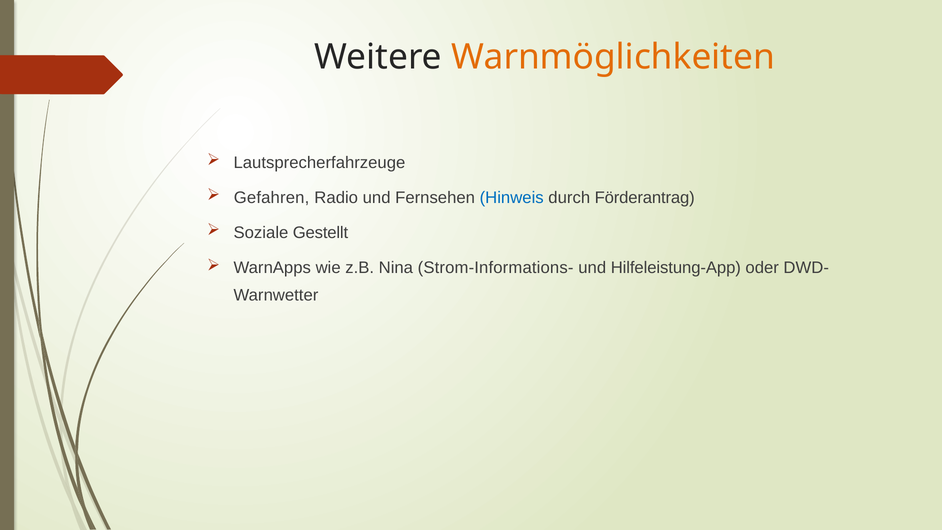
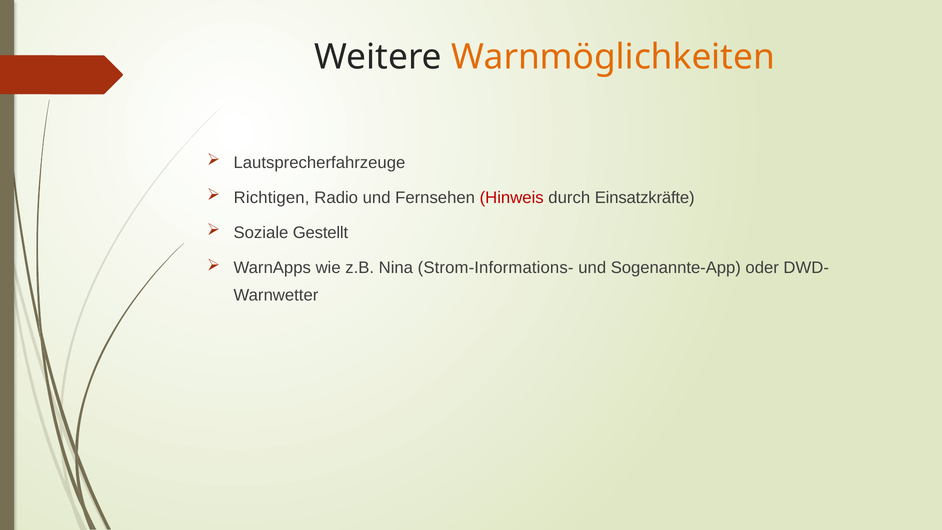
Gefahren: Gefahren -> Richtigen
Hinweis colour: blue -> red
Förderantrag: Förderantrag -> Einsatzkräfte
Hilfeleistung-App: Hilfeleistung-App -> Sogenannte-App
